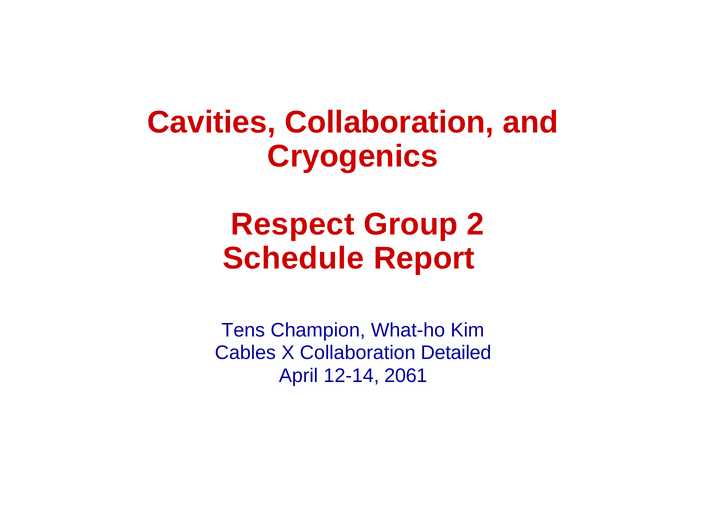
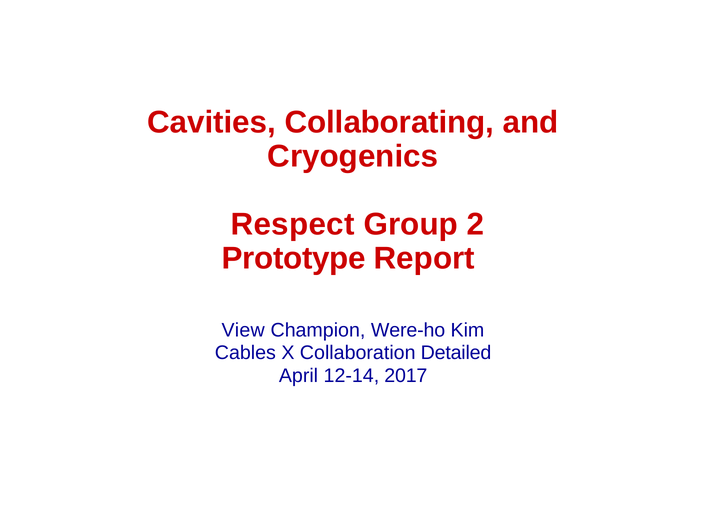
Cavities Collaboration: Collaboration -> Collaborating
Schedule: Schedule -> Prototype
Tens: Tens -> View
What-ho: What-ho -> Were-ho
2061: 2061 -> 2017
